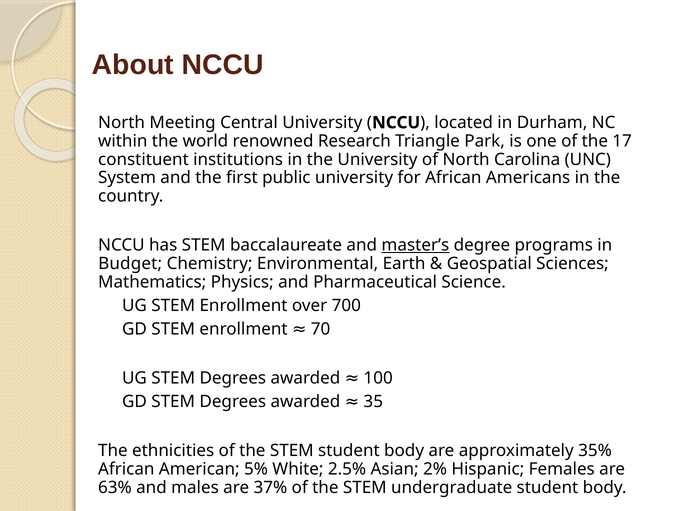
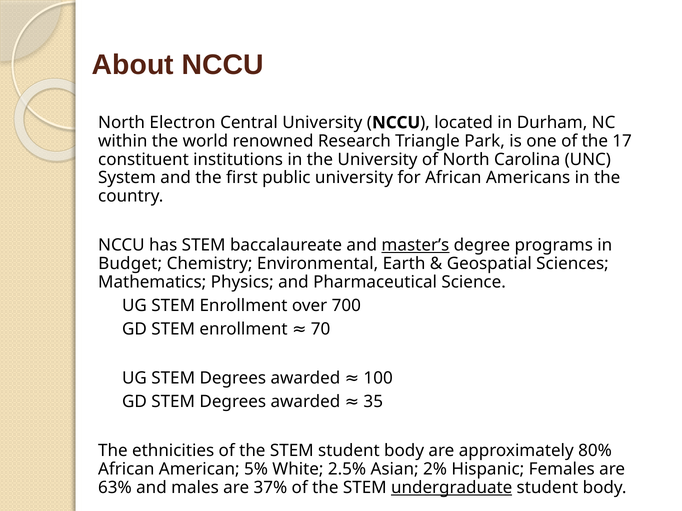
Meeting: Meeting -> Electron
35%: 35% -> 80%
undergraduate underline: none -> present
